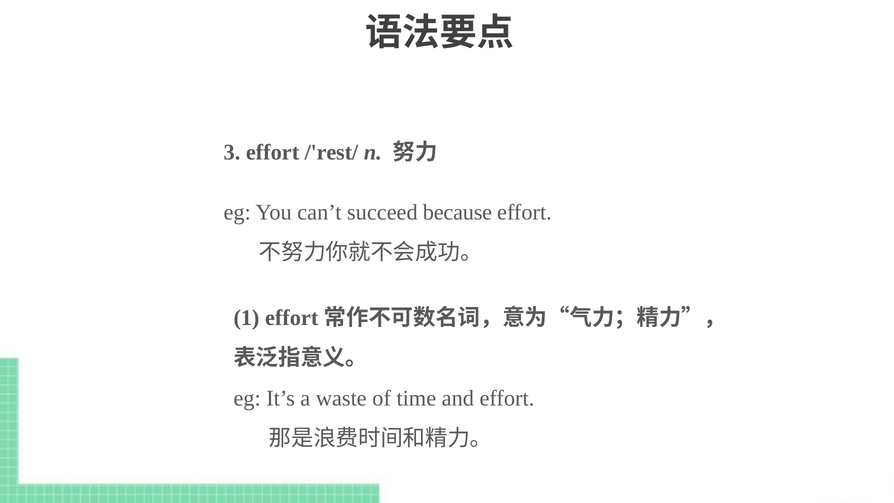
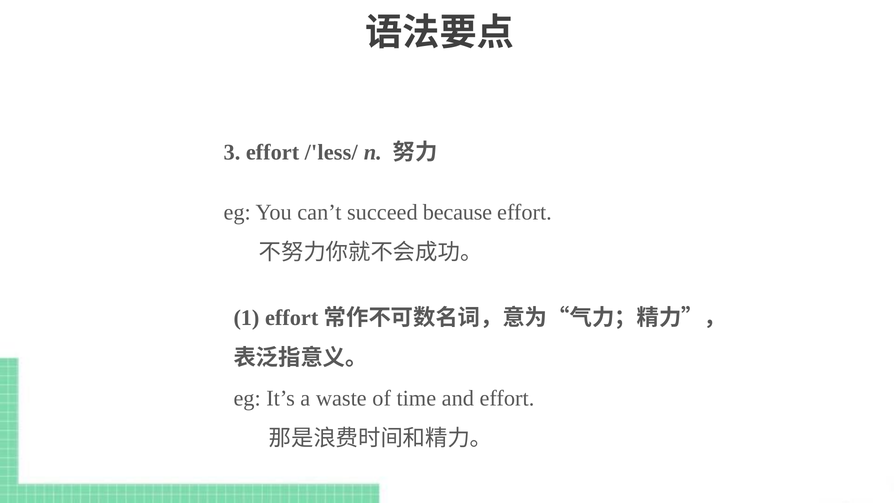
/'rest/: /'rest/ -> /'less/
